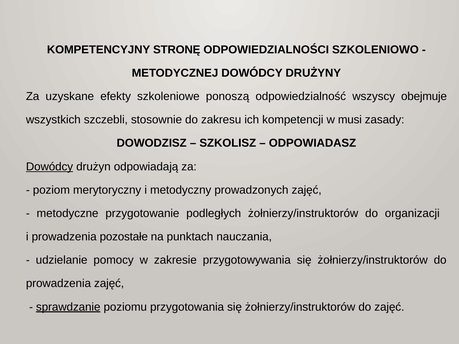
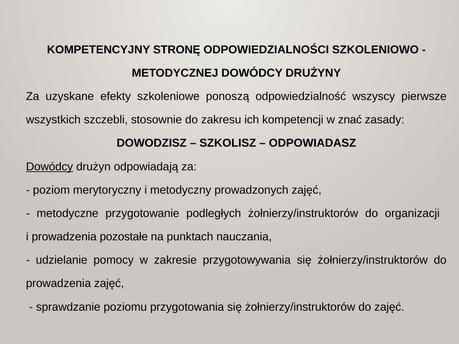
obejmuje: obejmuje -> pierwsze
musi: musi -> znać
sprawdzanie underline: present -> none
